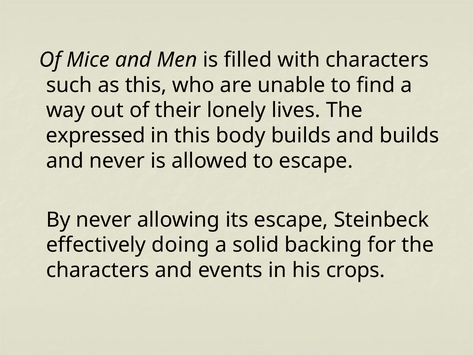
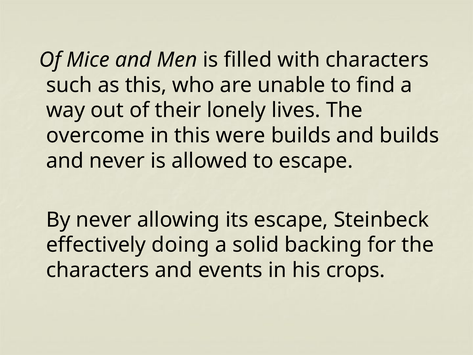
expressed: expressed -> overcome
body: body -> were
